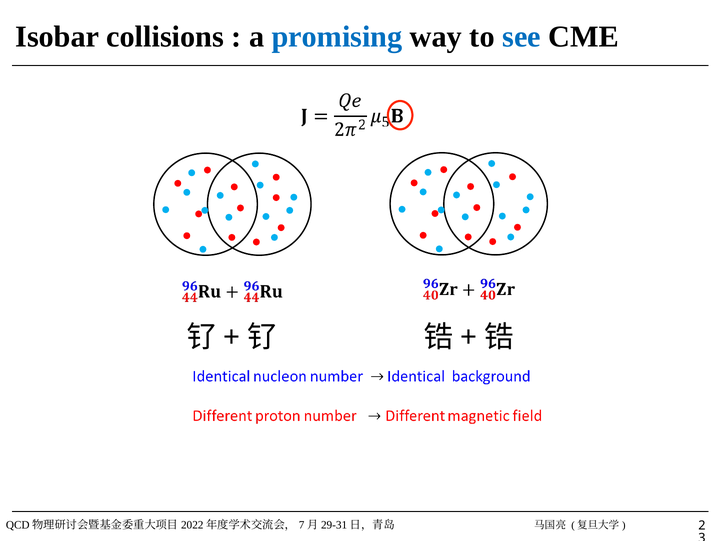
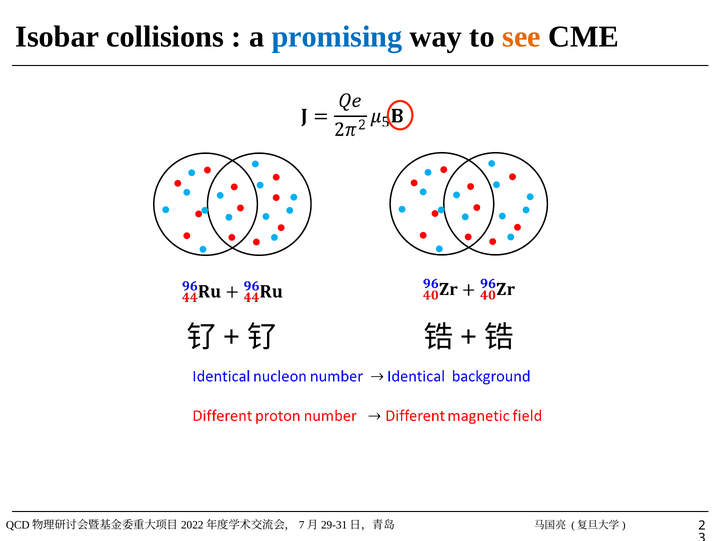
see colour: blue -> orange
